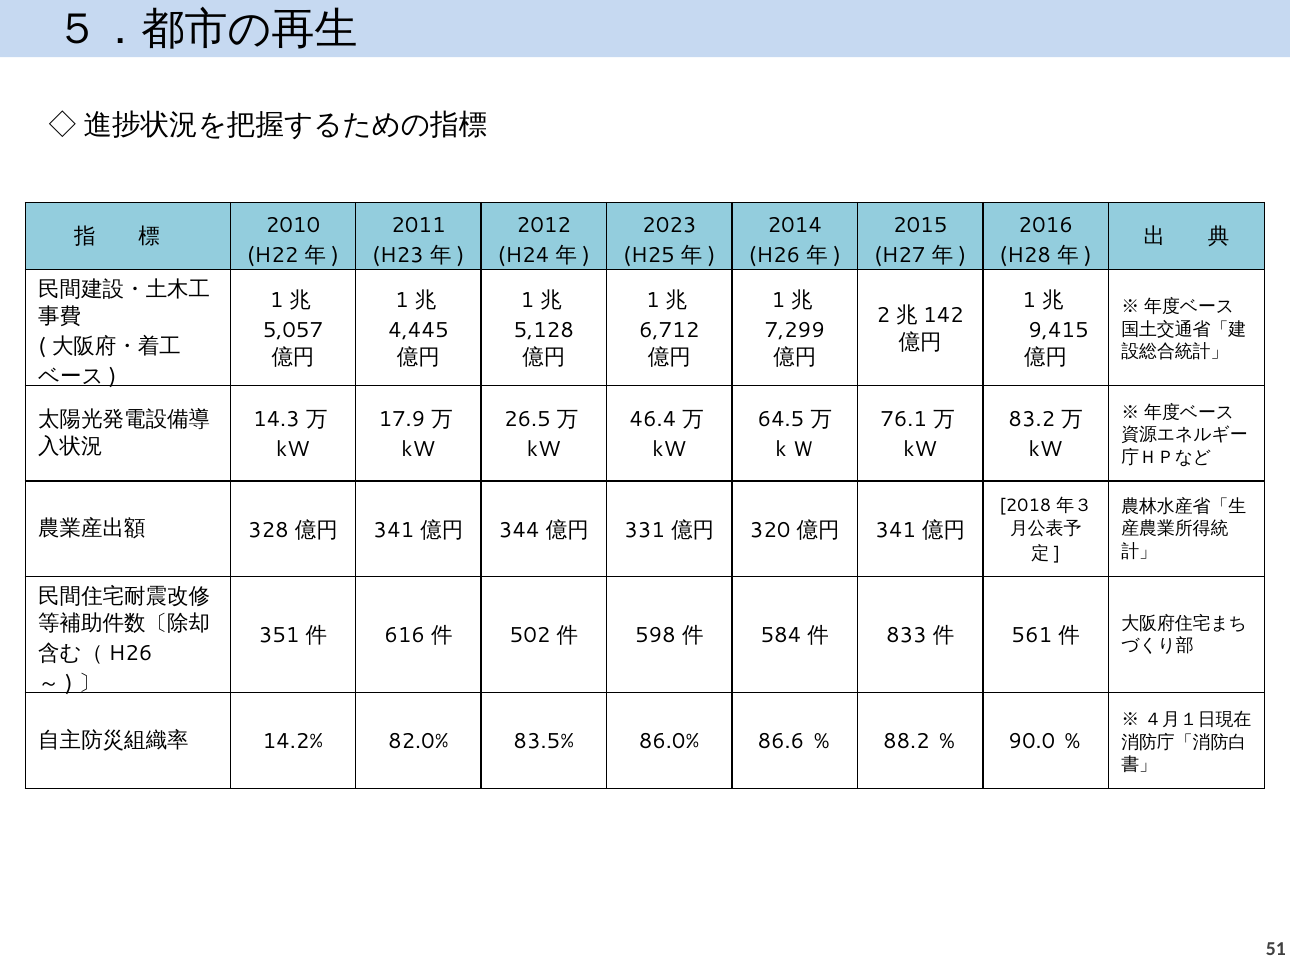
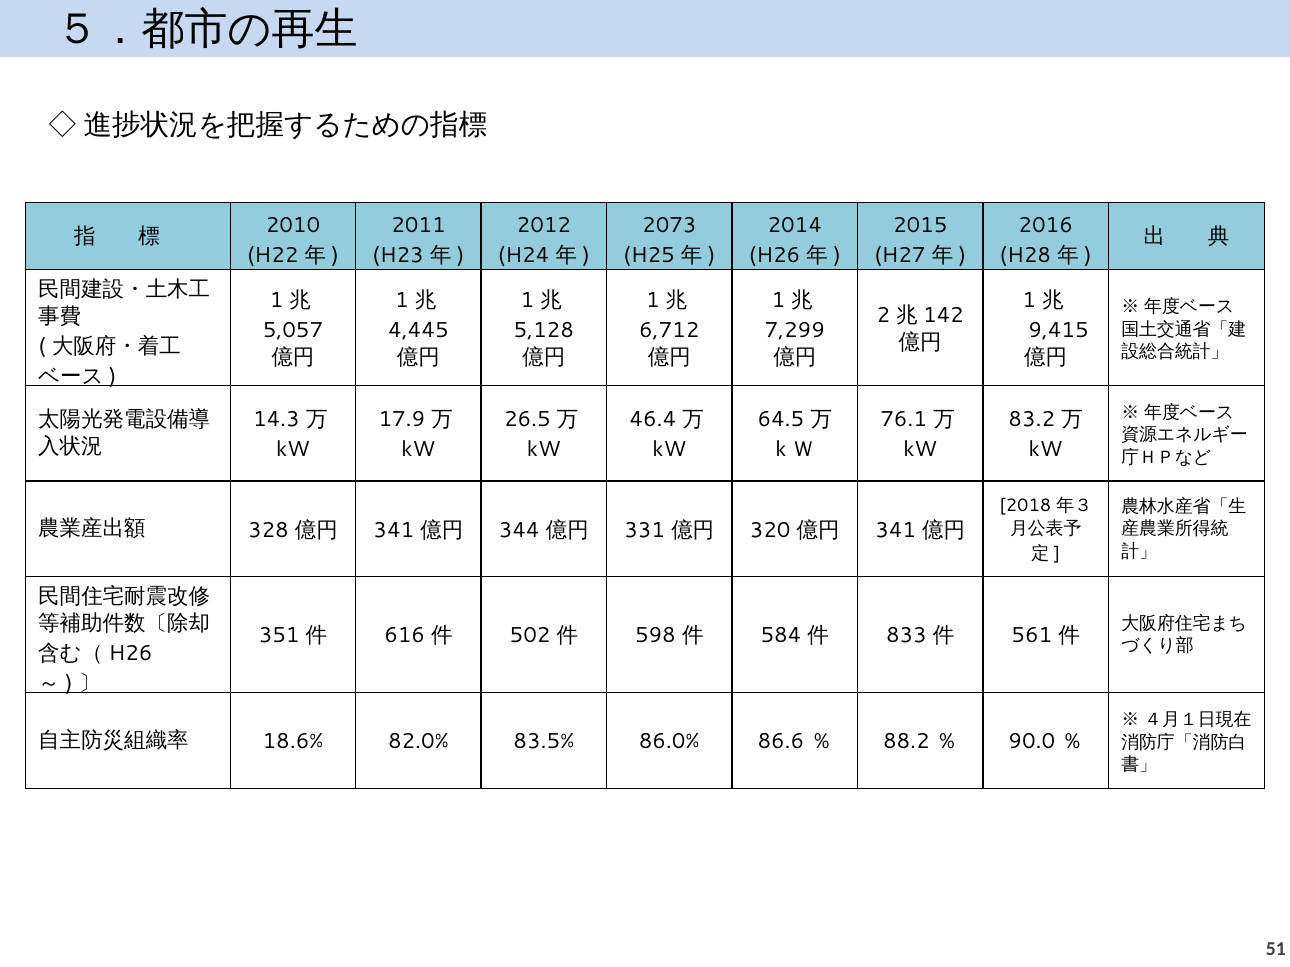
2023: 2023 -> 2073
14.2%: 14.2% -> 18.6%
